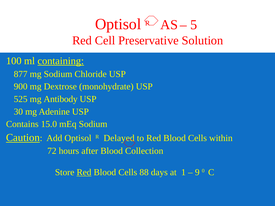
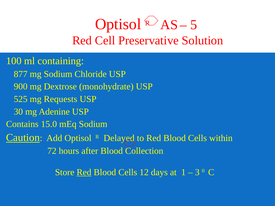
containing underline: present -> none
Antibody: Antibody -> Requests
88: 88 -> 12
9: 9 -> 3
